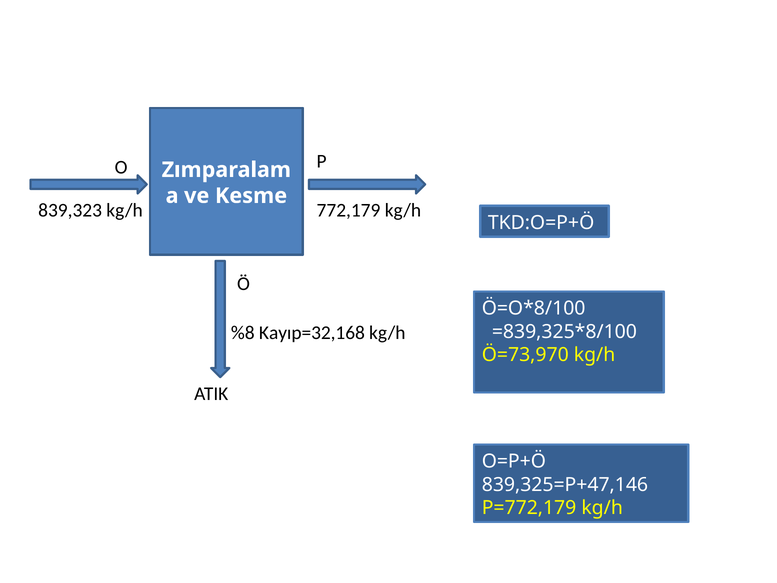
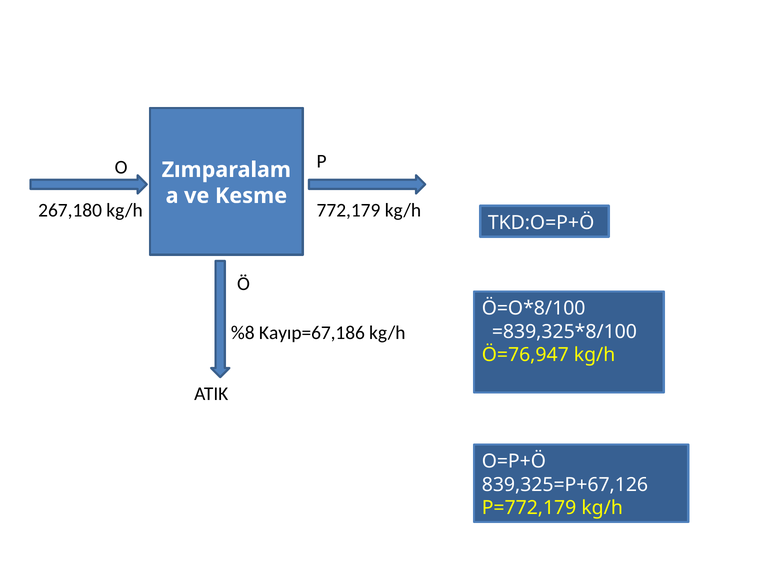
839,323: 839,323 -> 267,180
Kayıp=32,168: Kayıp=32,168 -> Kayıp=67,186
Ö=73,970: Ö=73,970 -> Ö=76,947
839,325=P+47,146: 839,325=P+47,146 -> 839,325=P+67,126
